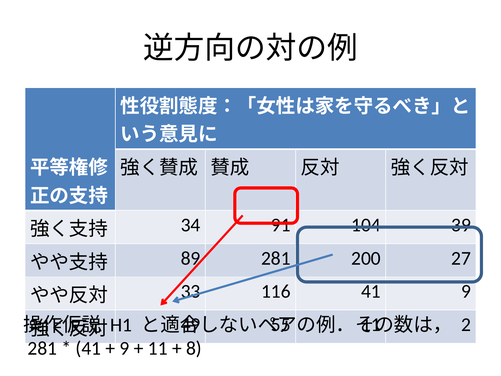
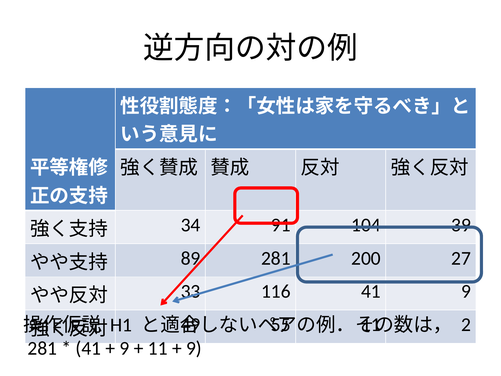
8 at (194, 348): 8 -> 9
